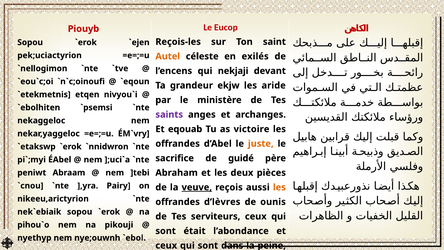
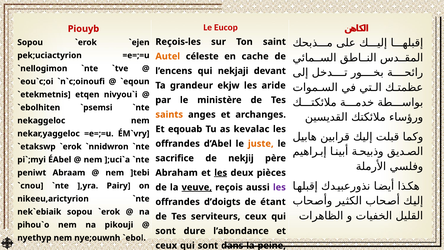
exilés: exilés -> cache
saints colour: purple -> orange
victoire: victoire -> kevalac
guidé: guidé -> nekjij
les at (221, 173) underline: none -> present
les at (279, 187) colour: orange -> purple
d’lèvres: d’lèvres -> d’doigts
ounis: ounis -> étant
était: était -> dure
